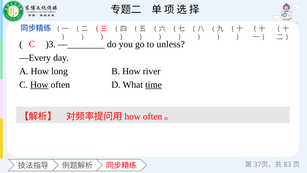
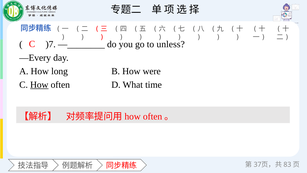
)3: )3 -> )7
river: river -> were
time underline: present -> none
